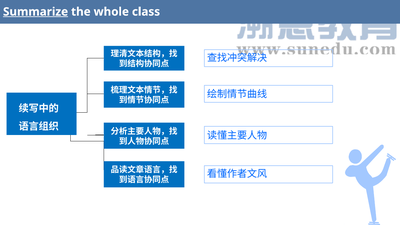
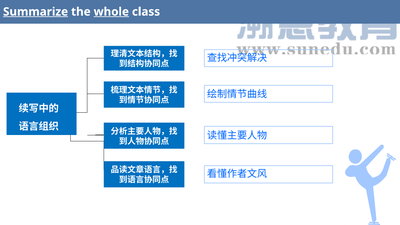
whole underline: none -> present
